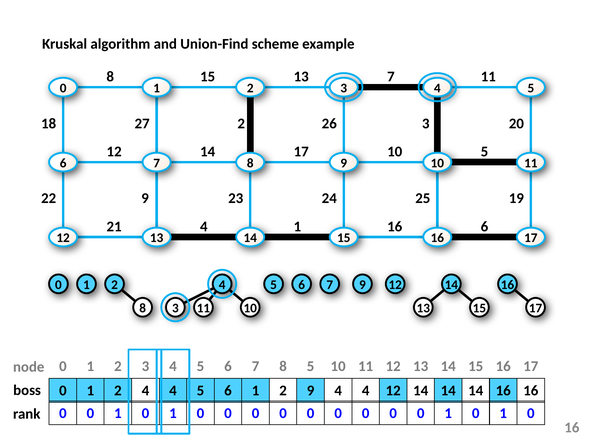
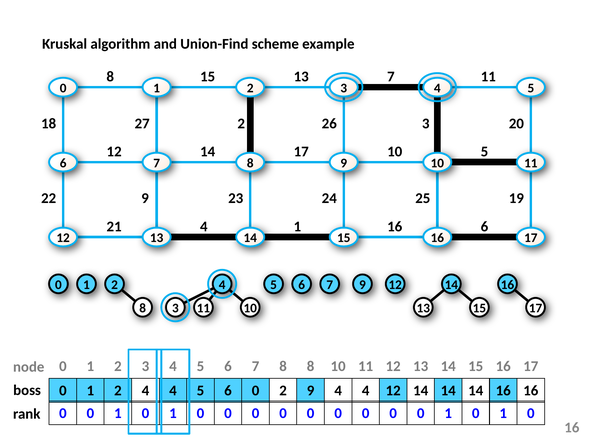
8 5: 5 -> 8
6 1: 1 -> 0
